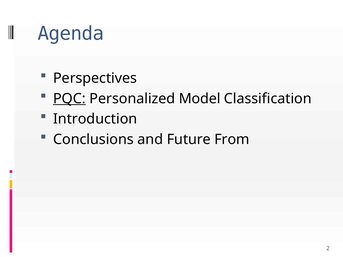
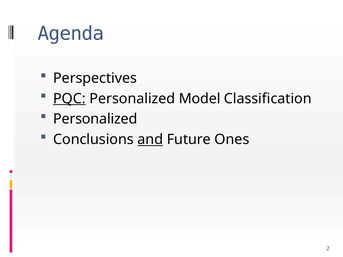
Introduction at (95, 119): Introduction -> Personalized
and underline: none -> present
From: From -> Ones
